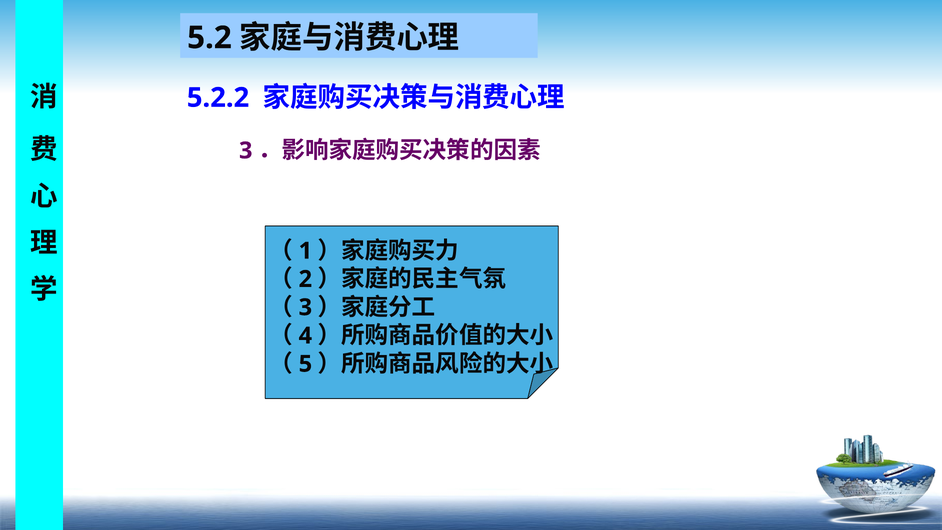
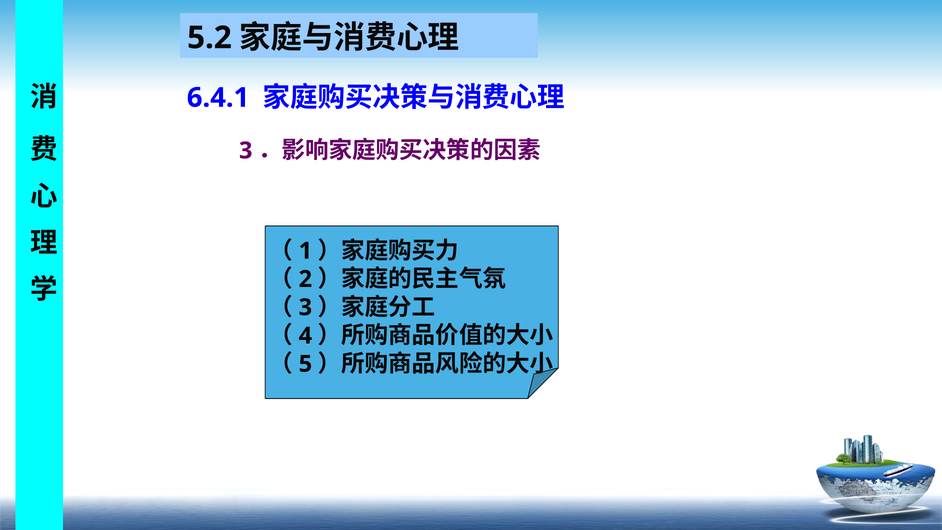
5.2.2: 5.2.2 -> 6.4.1
